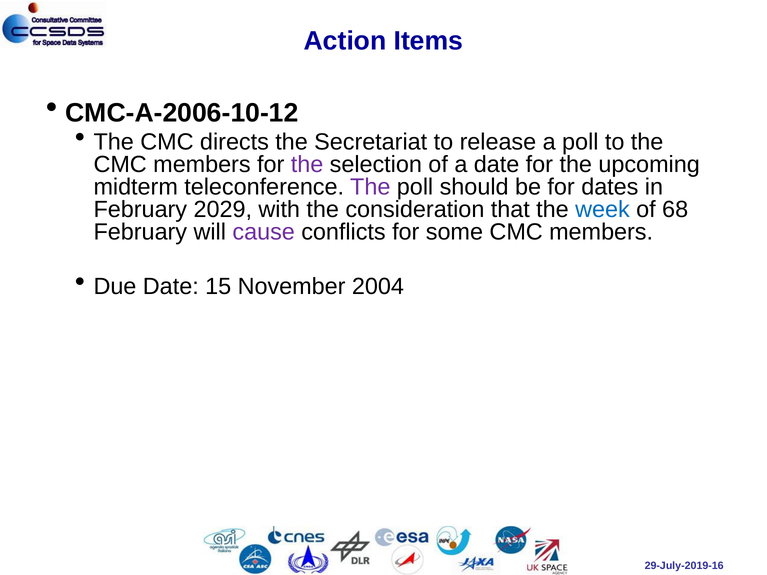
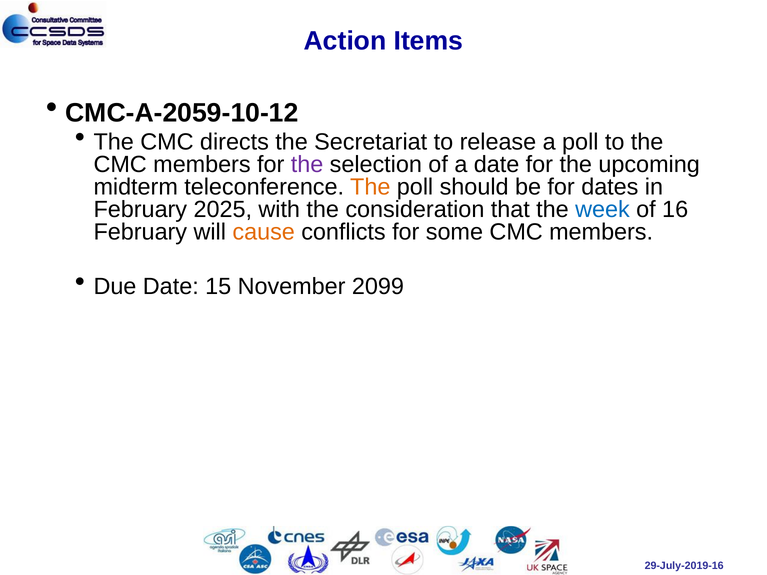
CMC-A-2006-10-12: CMC-A-2006-10-12 -> CMC-A-2059-10-12
The at (370, 187) colour: purple -> orange
2029: 2029 -> 2025
68: 68 -> 16
cause colour: purple -> orange
2004: 2004 -> 2099
